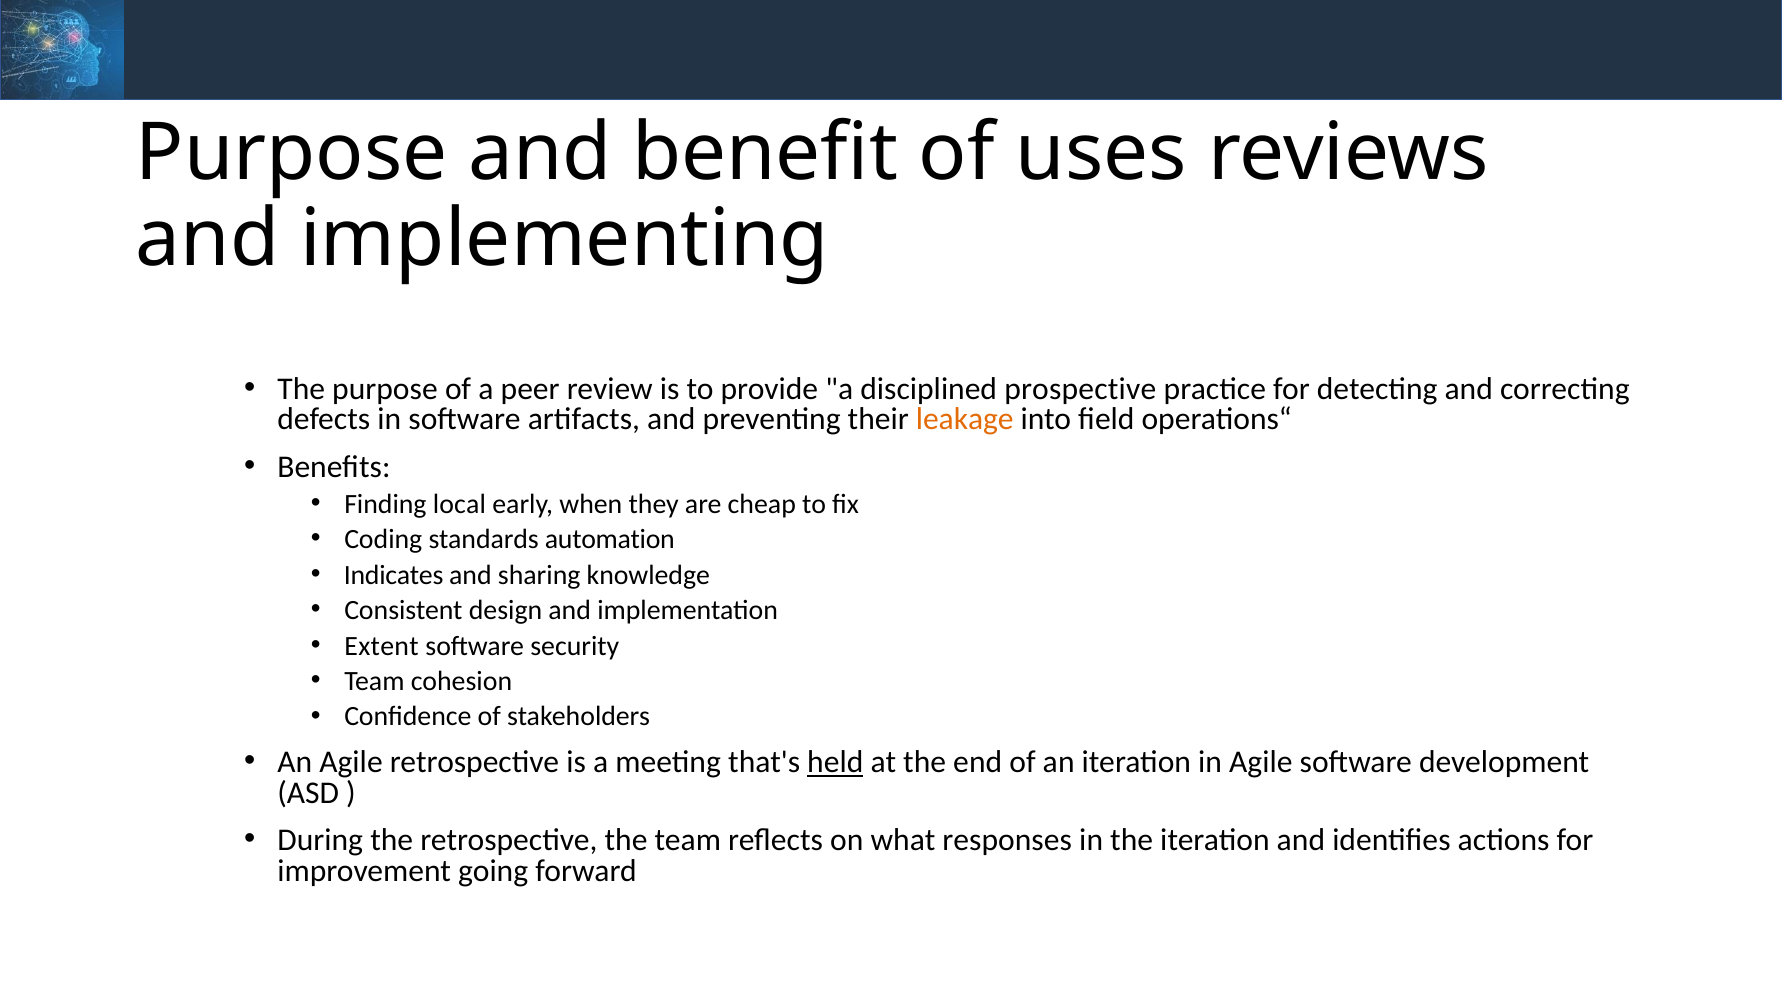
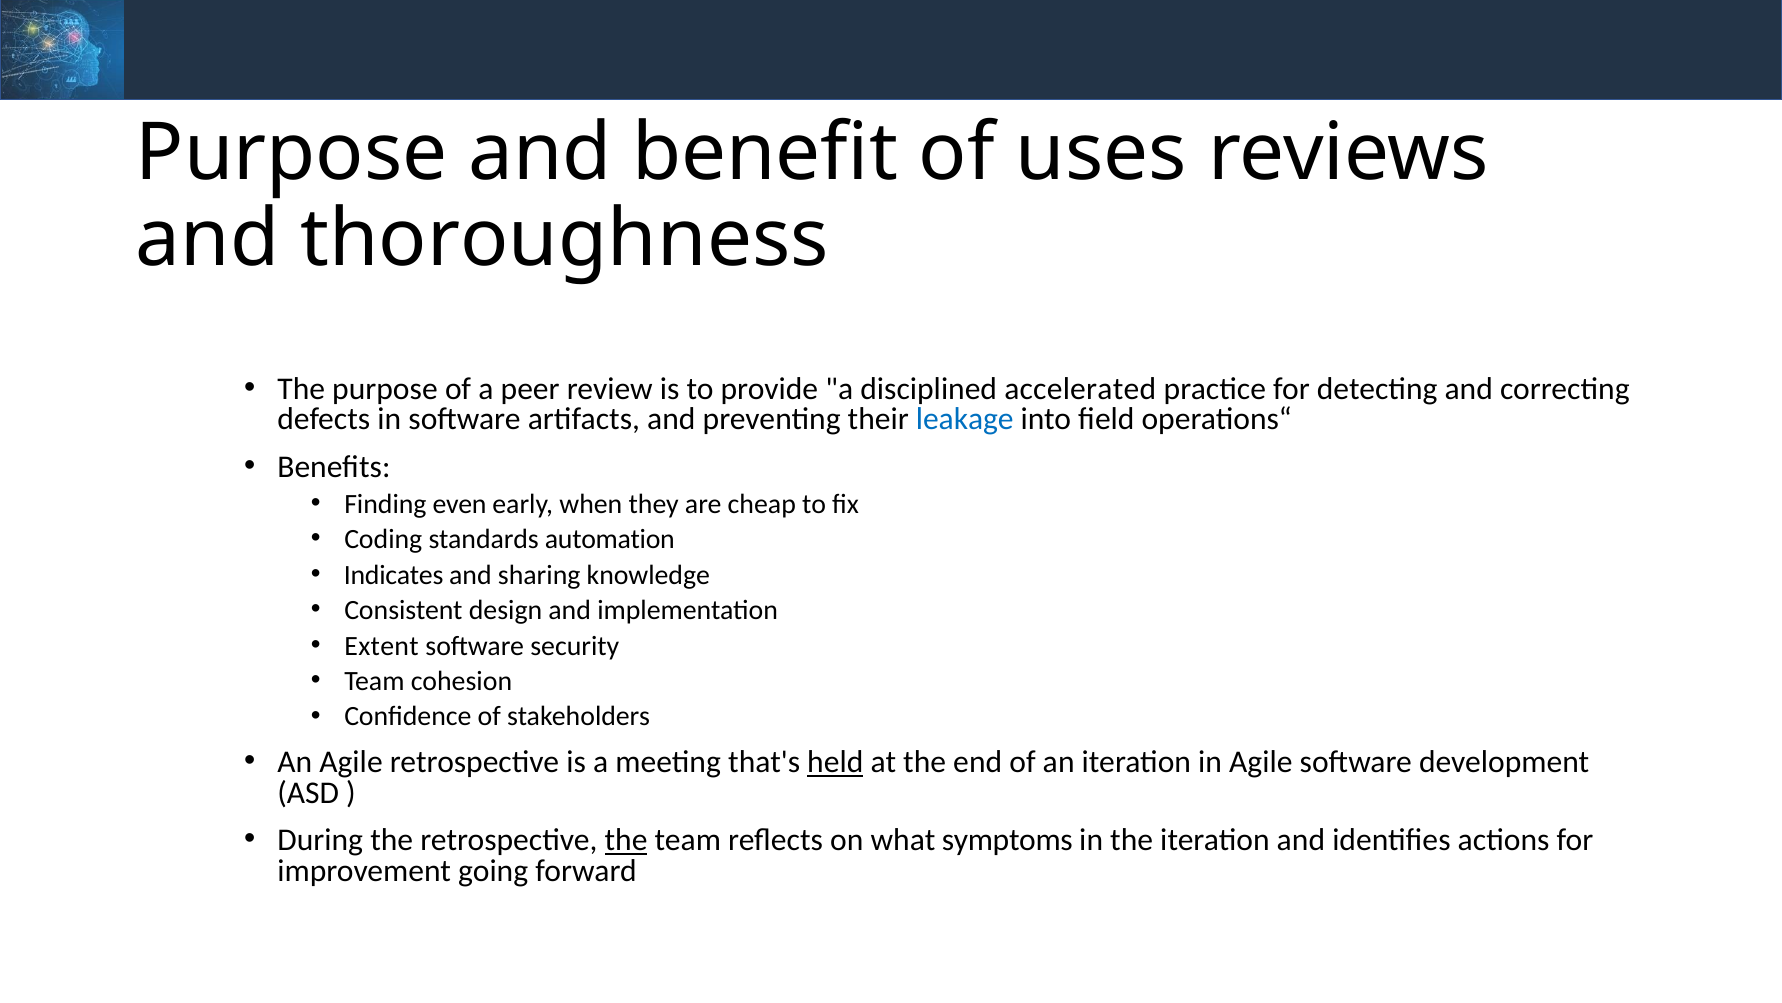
implementing: implementing -> thoroughness
prospective: prospective -> accelerated
leakage colour: orange -> blue
local: local -> even
the at (626, 840) underline: none -> present
responses: responses -> symptoms
